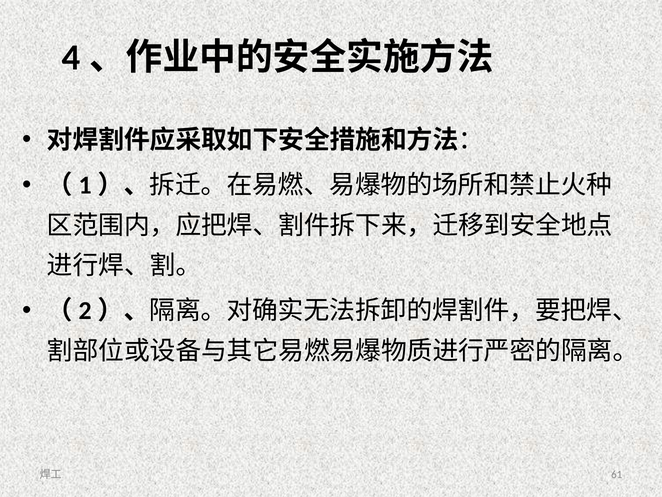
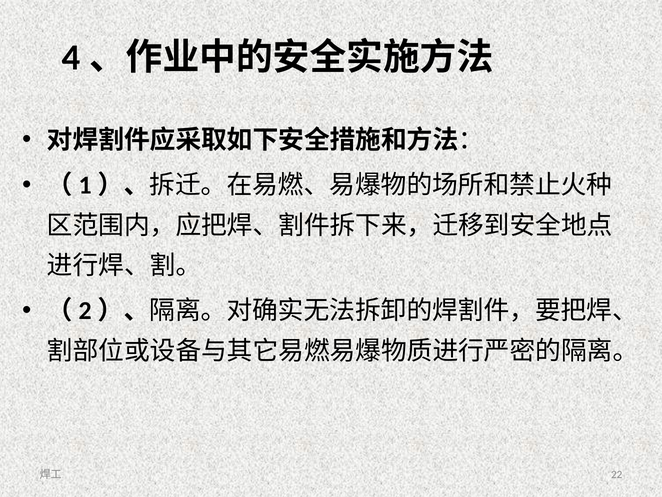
61: 61 -> 22
